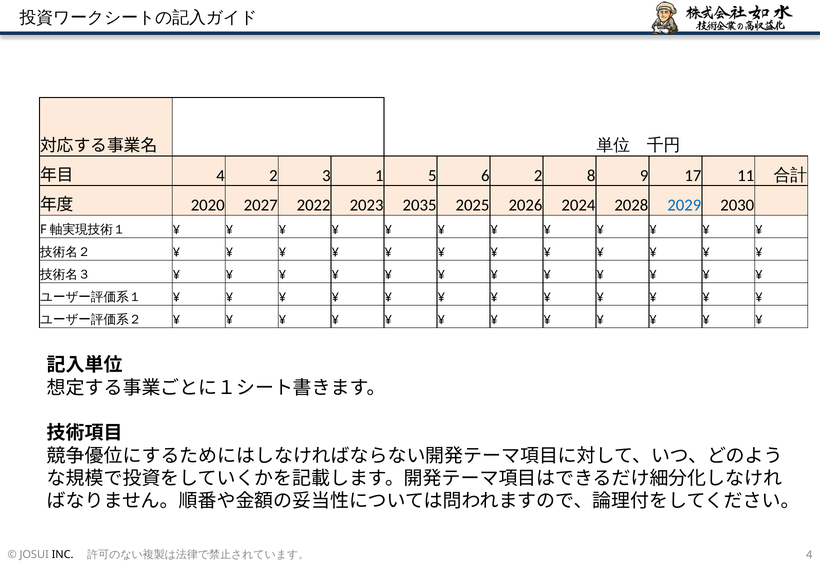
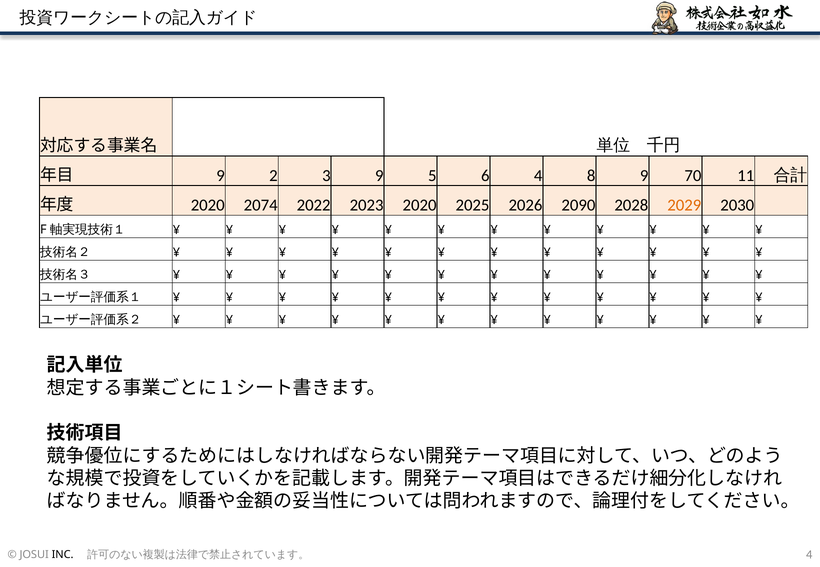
4 at (221, 176): 4 -> 9
3 1: 1 -> 9
6 2: 2 -> 4
17: 17 -> 70
2027: 2027 -> 2074
2023 2035: 2035 -> 2020
2024: 2024 -> 2090
2029 colour: blue -> orange
